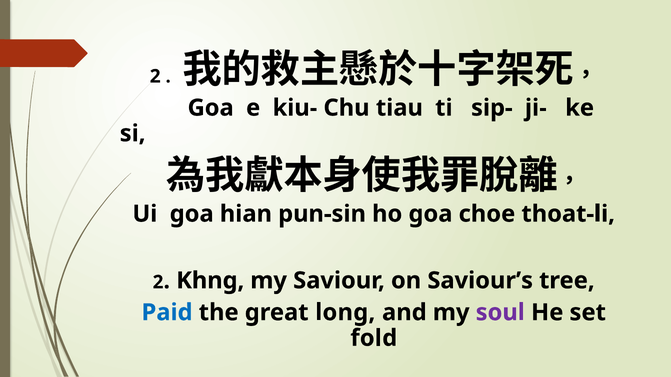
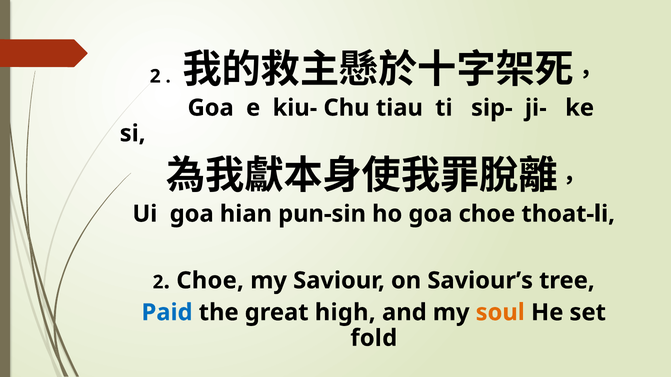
Khng at (210, 281): Khng -> Choe
long: long -> high
soul colour: purple -> orange
